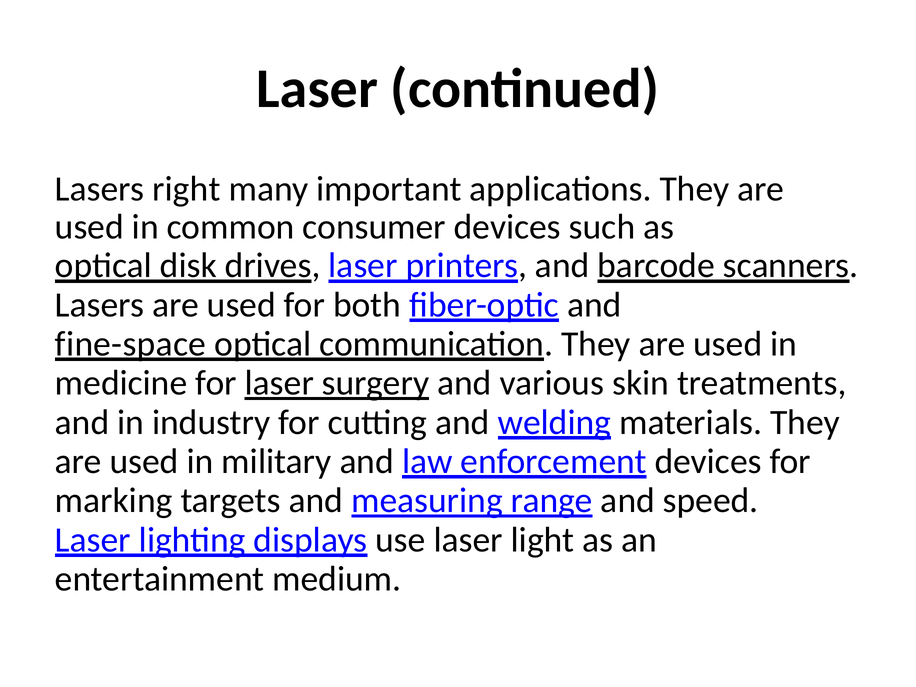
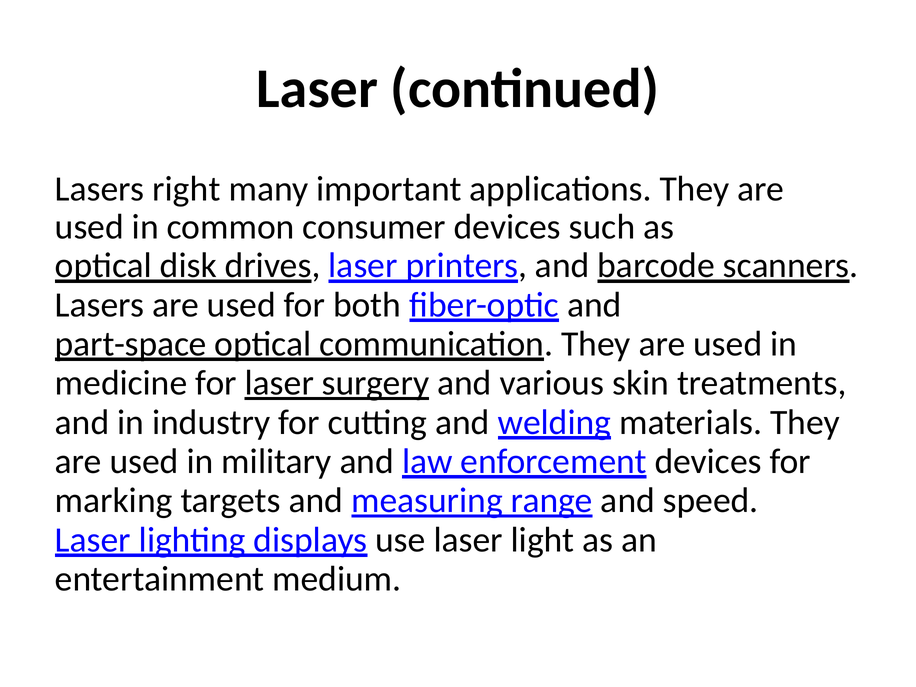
fine-space: fine-space -> part-space
